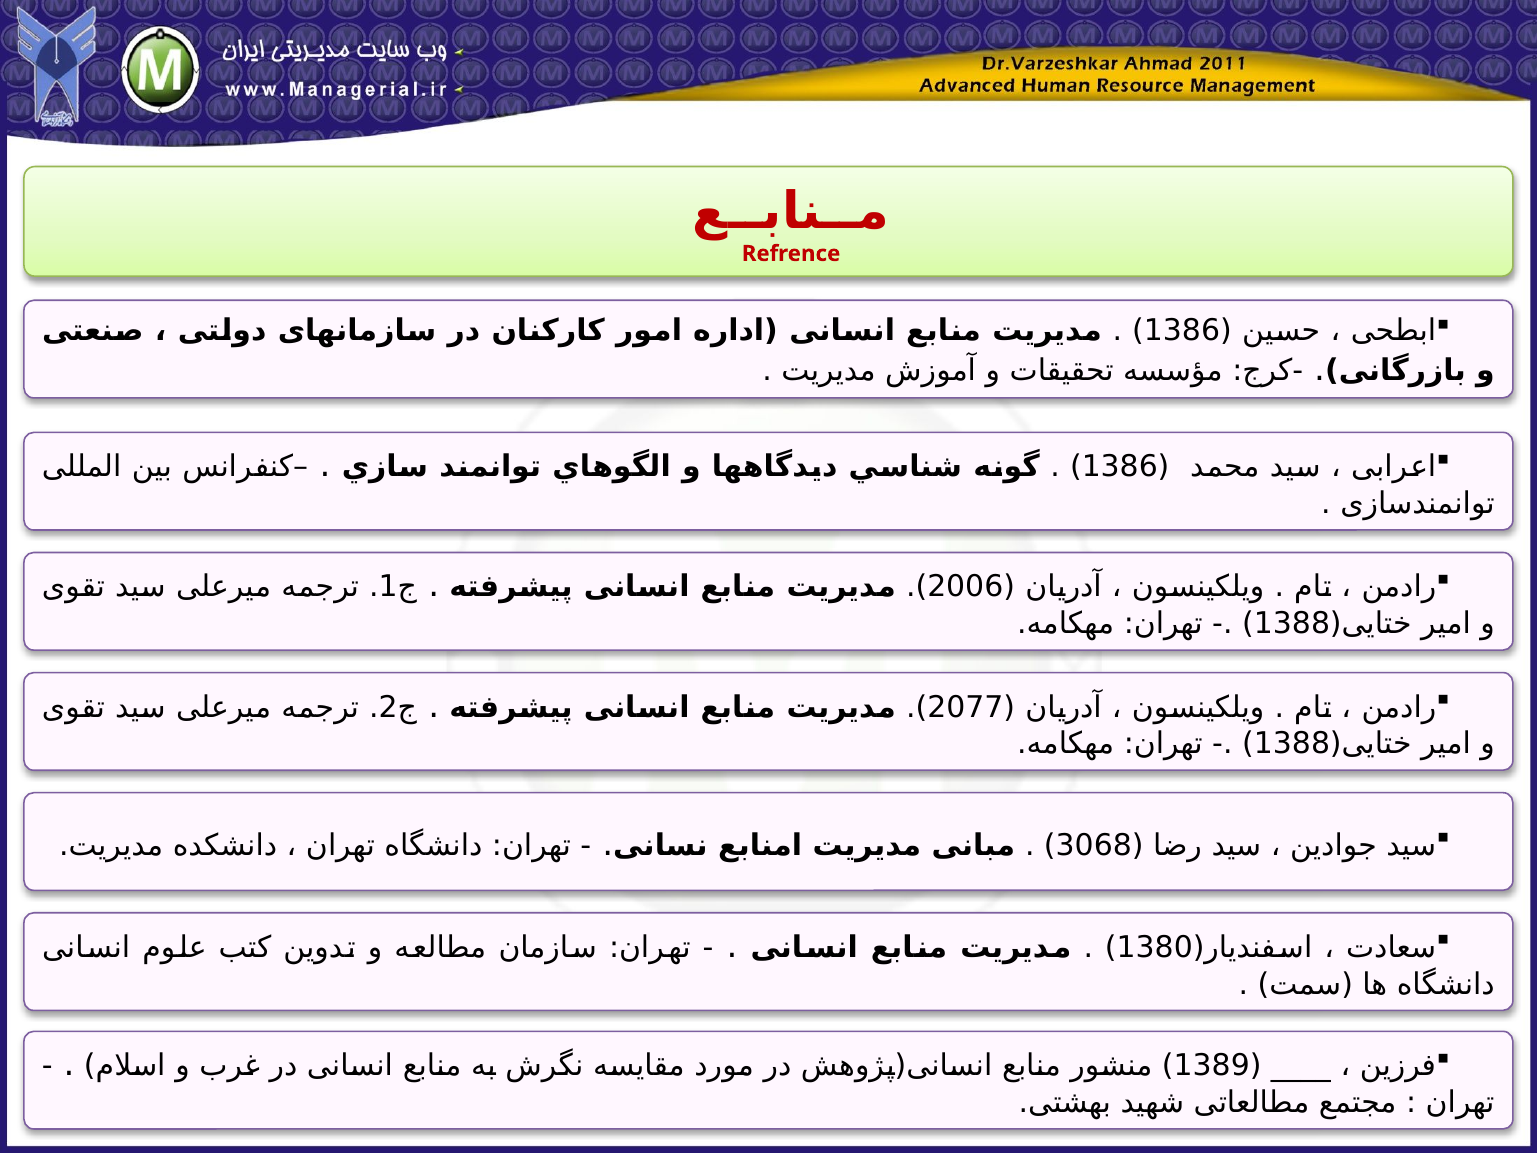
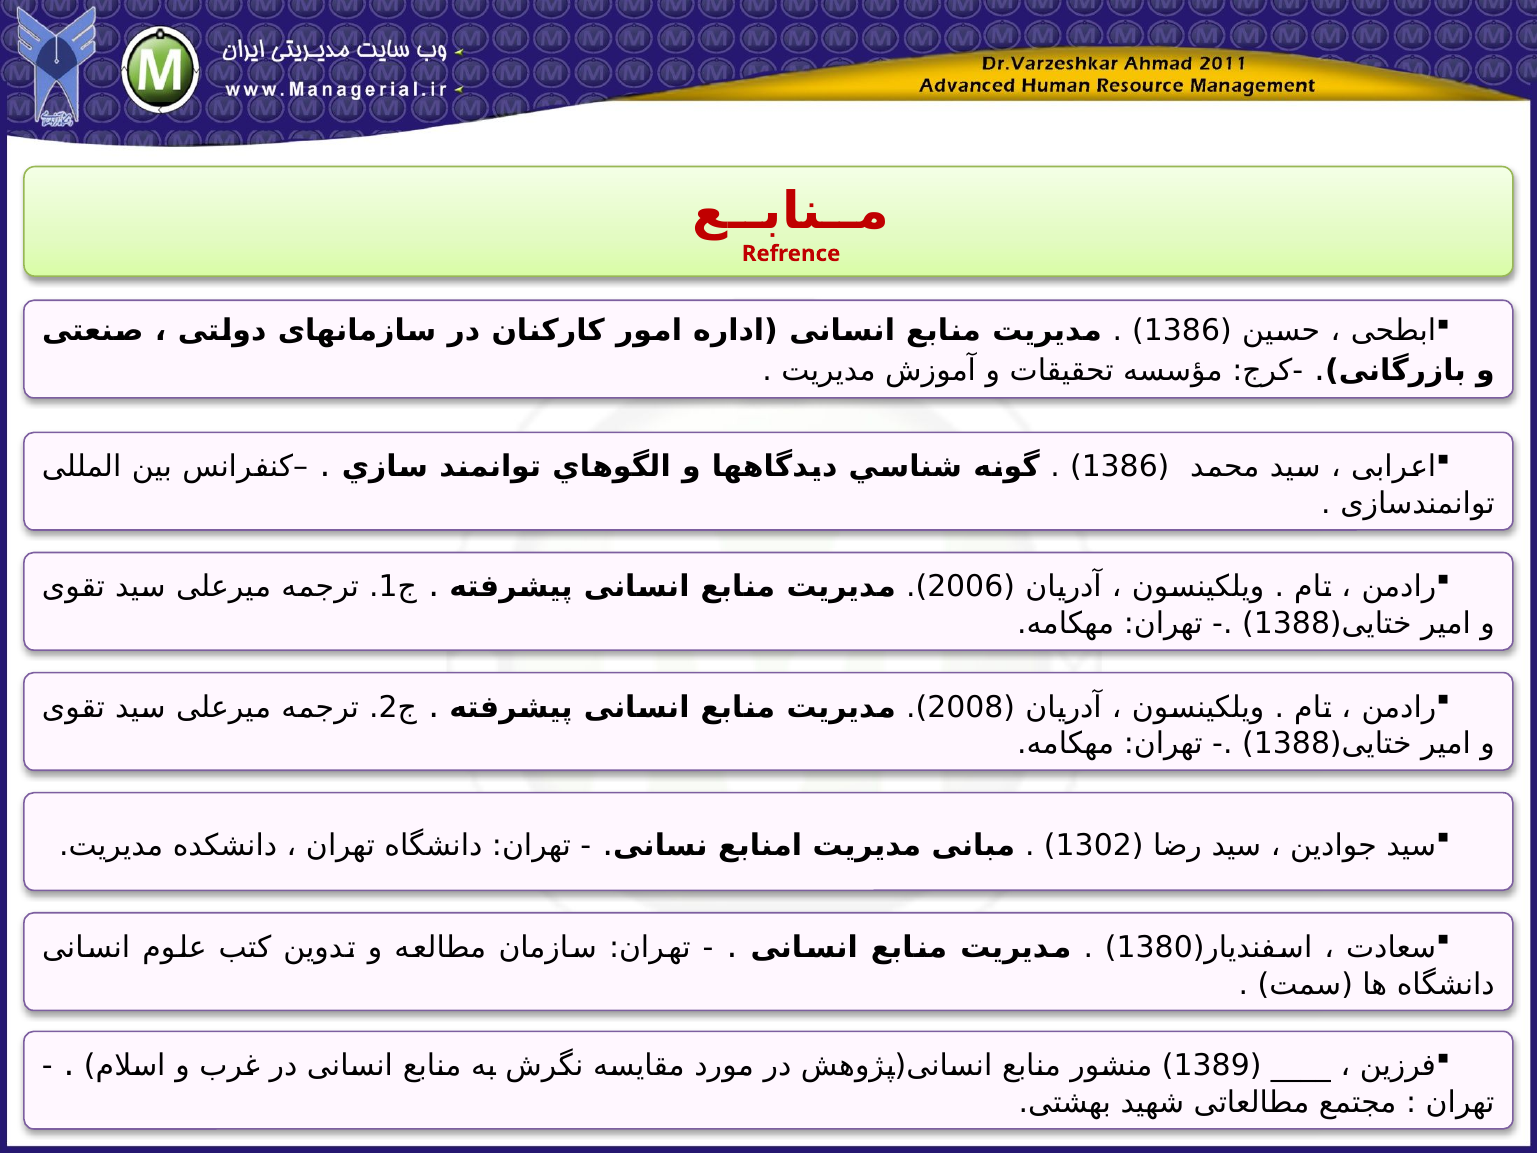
2077: 2077 -> 2008
3068: 3068 -> 1302
